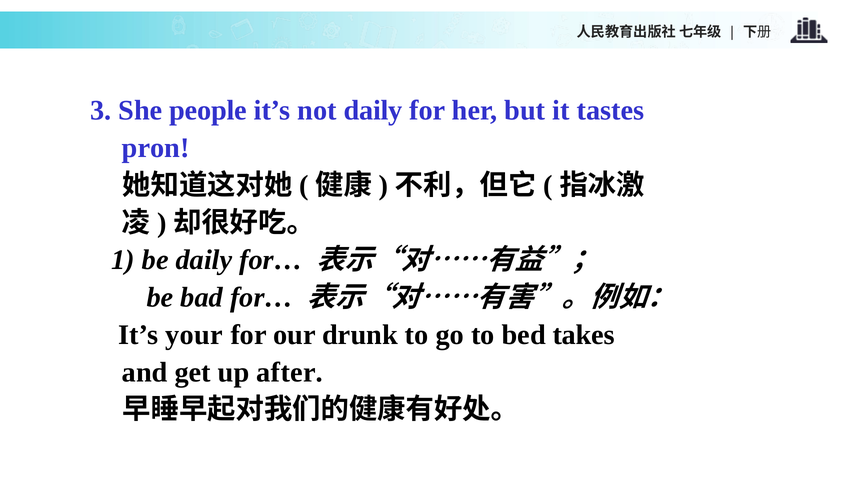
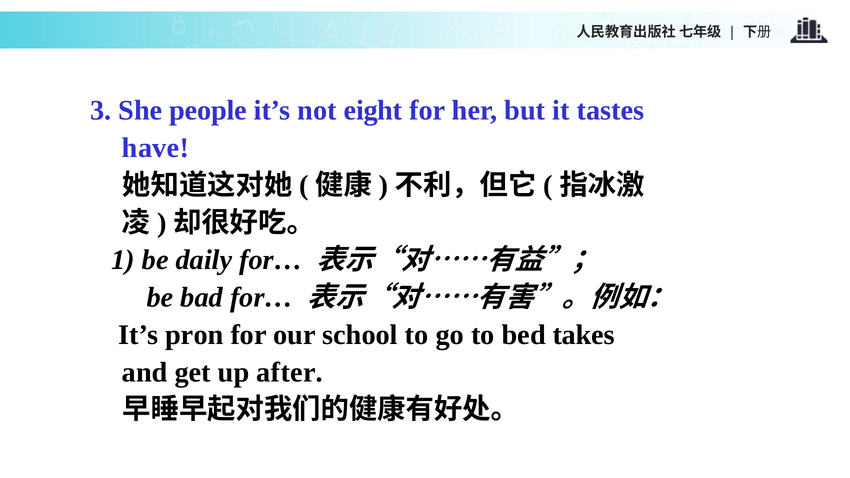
not daily: daily -> eight
pron: pron -> have
your: your -> pron
drunk: drunk -> school
